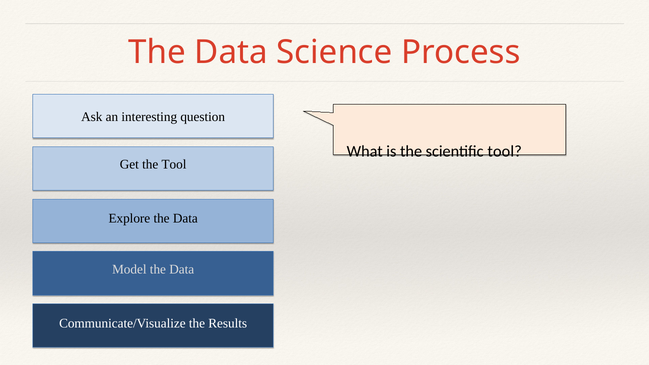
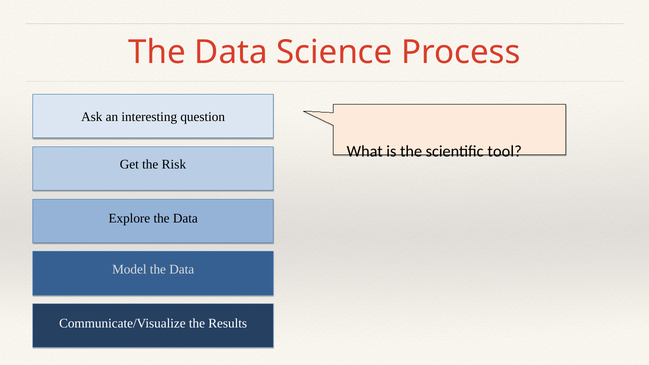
the Tool: Tool -> Risk
